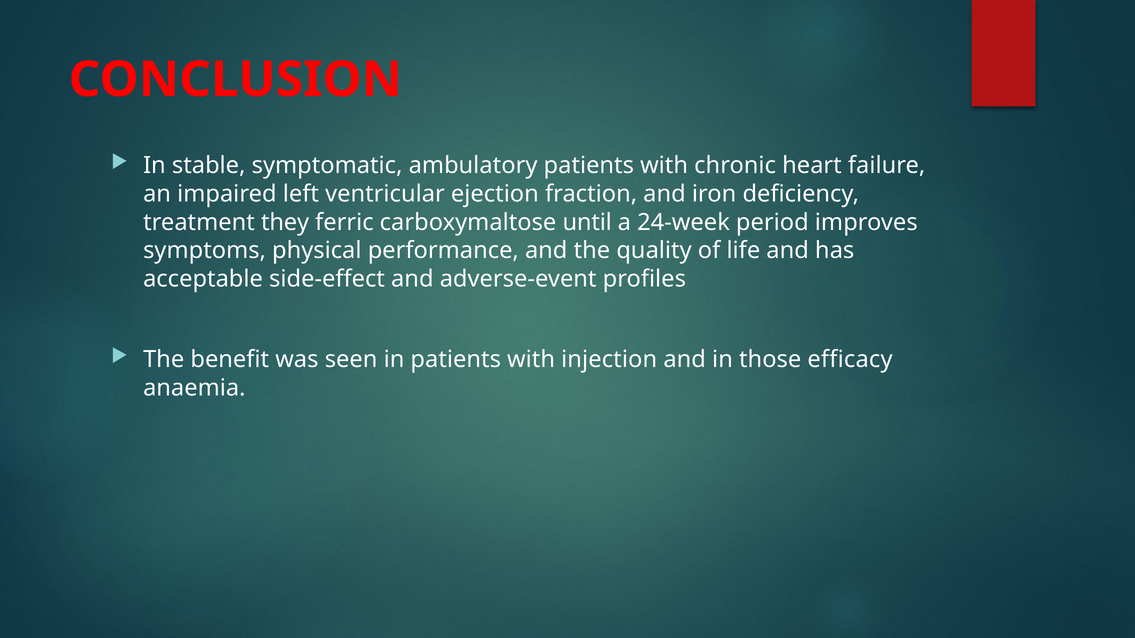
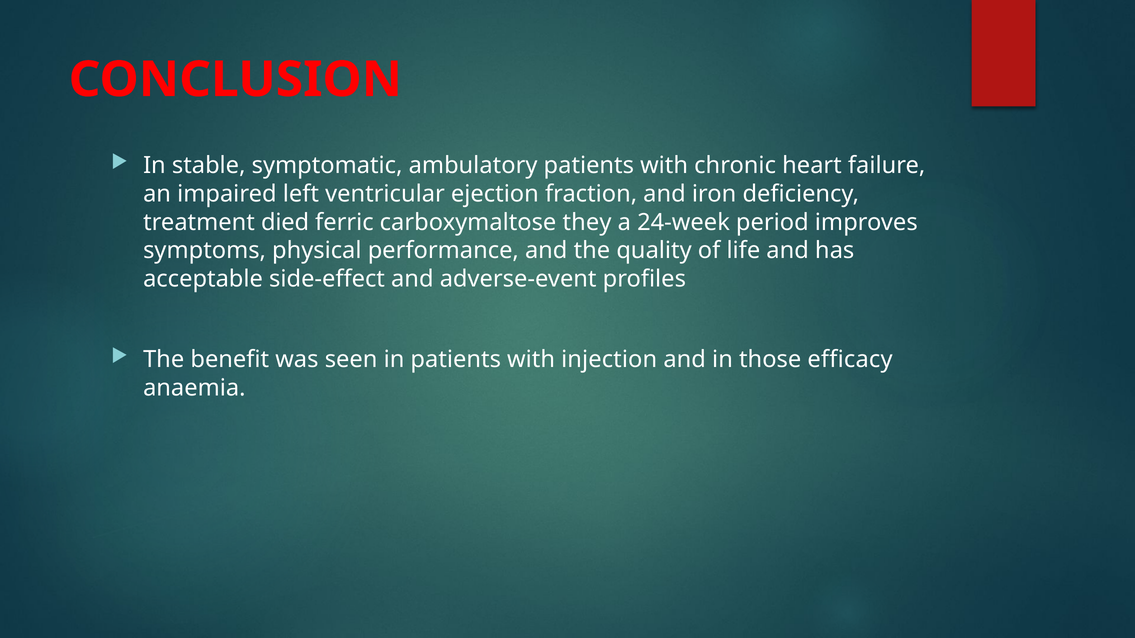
they: they -> died
until: until -> they
